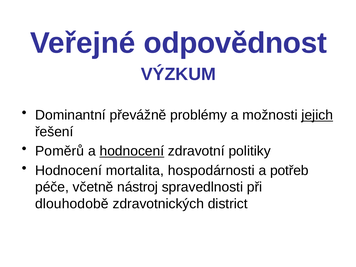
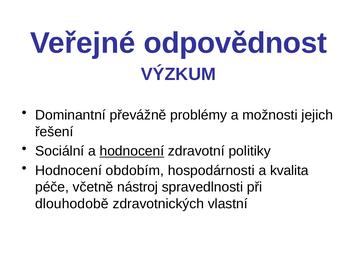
jejich underline: present -> none
Poměrů: Poměrů -> Sociální
mortalita: mortalita -> obdobím
potřeb: potřeb -> kvalita
district: district -> vlastní
